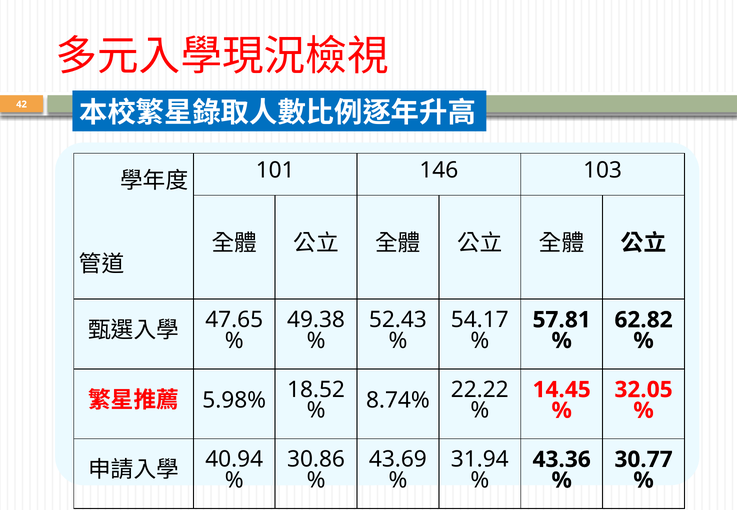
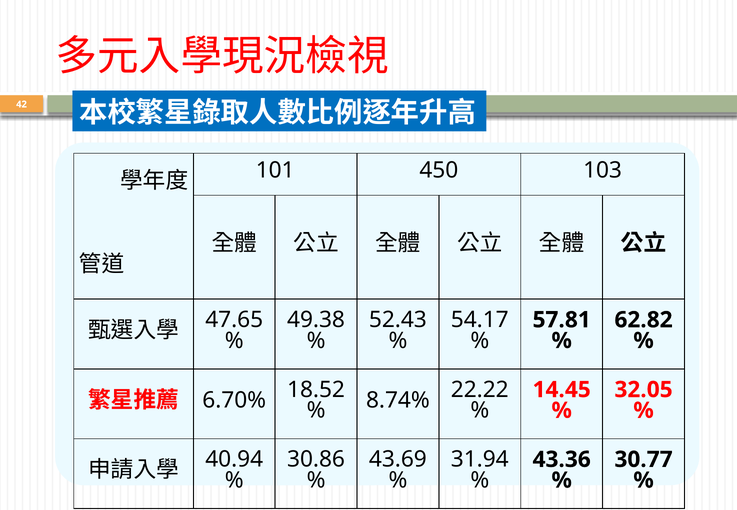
146: 146 -> 450
5.98%: 5.98% -> 6.70%
